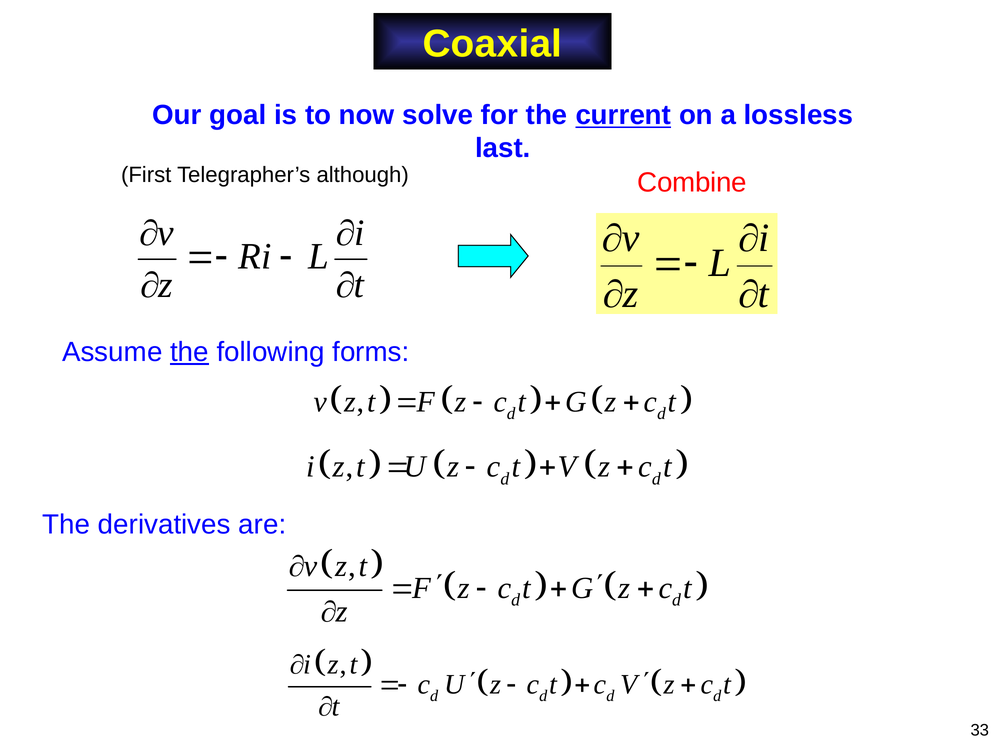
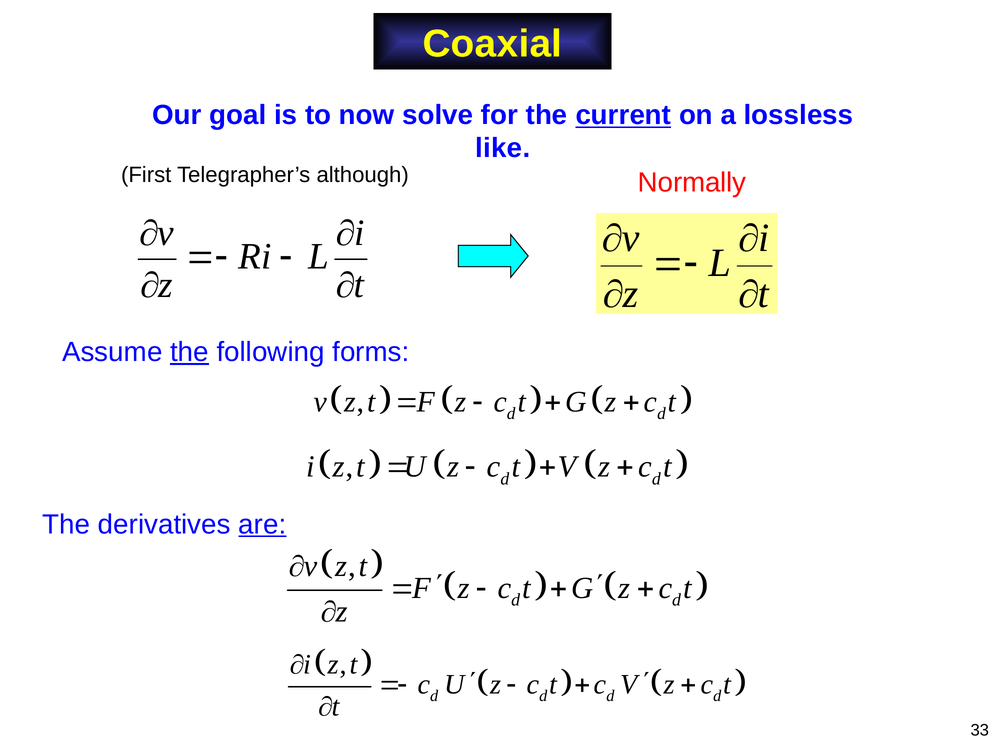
last: last -> like
Combine: Combine -> Normally
are underline: none -> present
